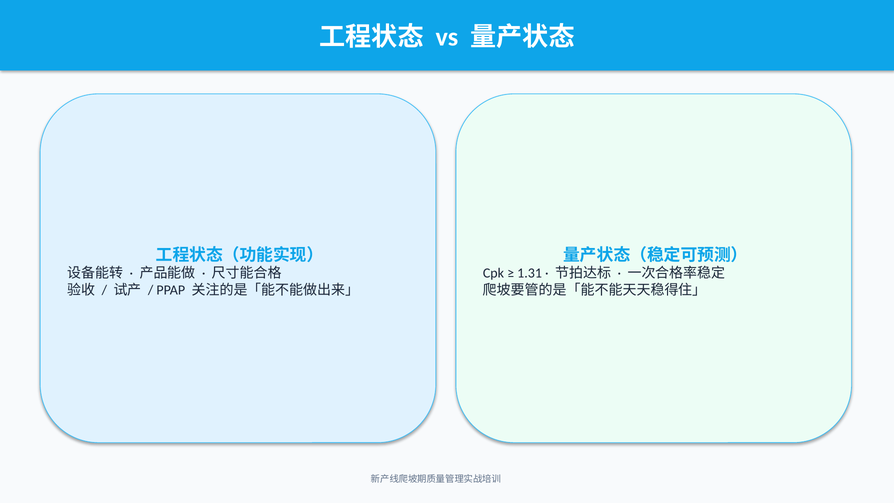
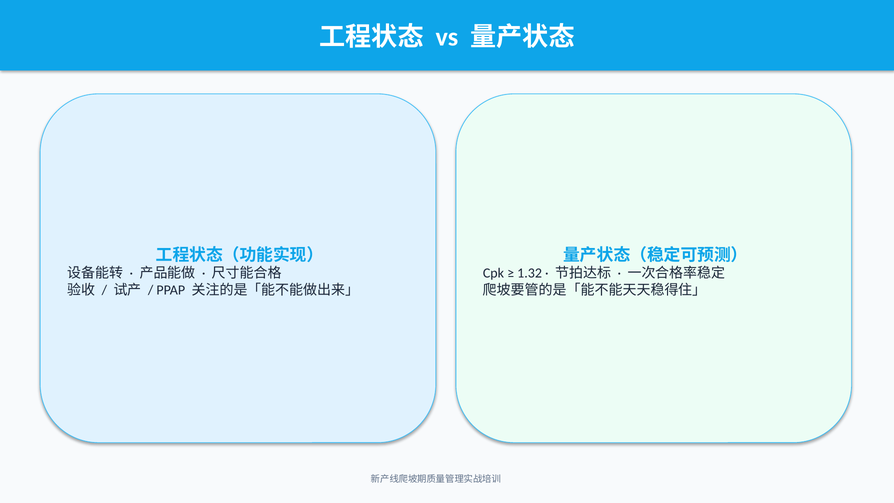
1.31: 1.31 -> 1.32
